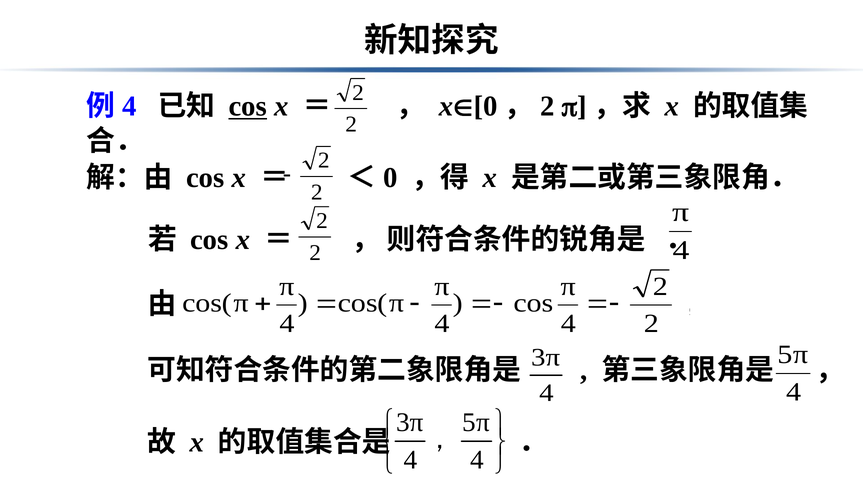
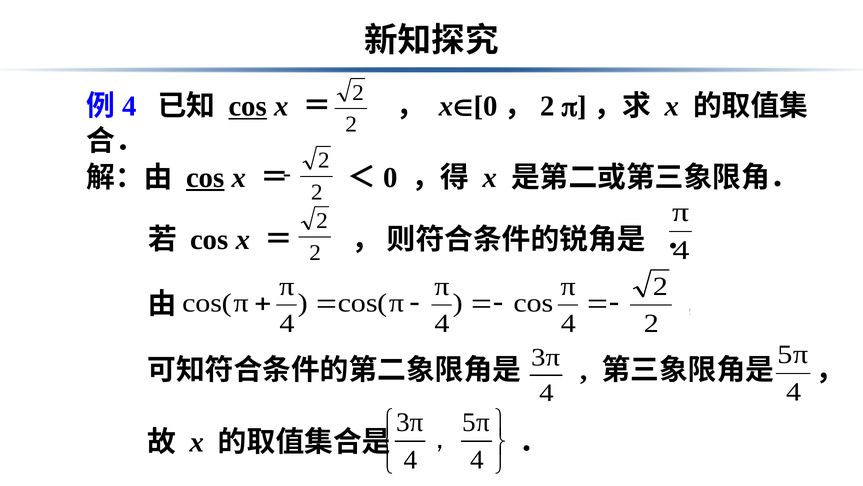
cos at (205, 177) underline: none -> present
